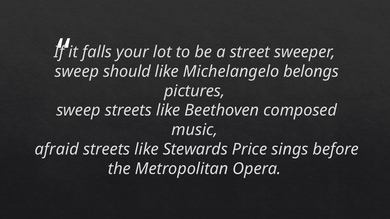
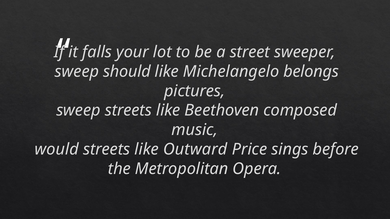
afraid: afraid -> would
Stewards: Stewards -> Outward
